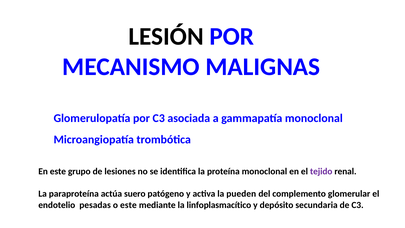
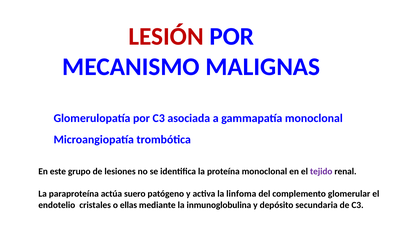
LESIÓN colour: black -> red
pueden: pueden -> linfoma
pesadas: pesadas -> cristales
o este: este -> ellas
linfoplasmacítico: linfoplasmacítico -> inmunoglobulina
